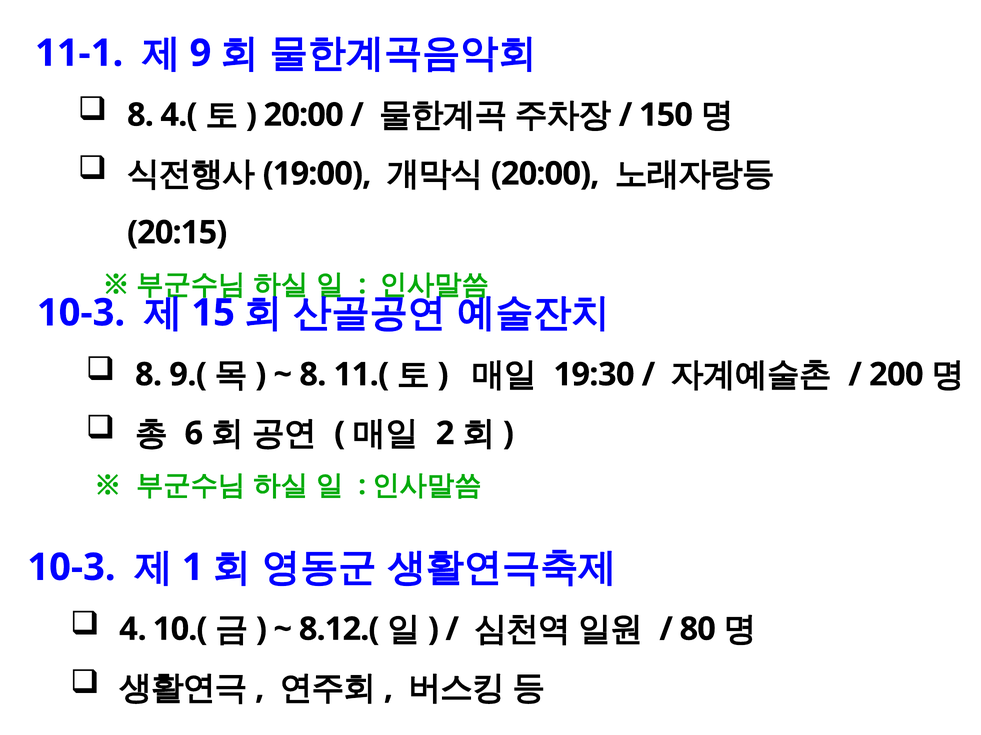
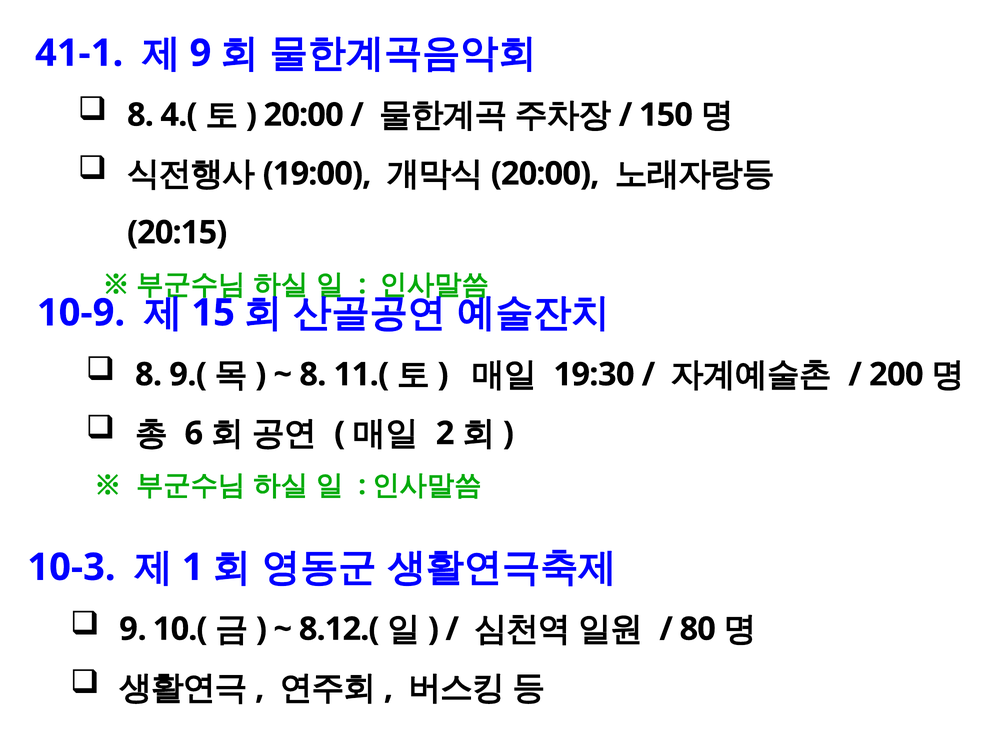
11-1: 11-1 -> 41-1
10-3 at (81, 313): 10-3 -> 10-9
4 at (133, 630): 4 -> 9
